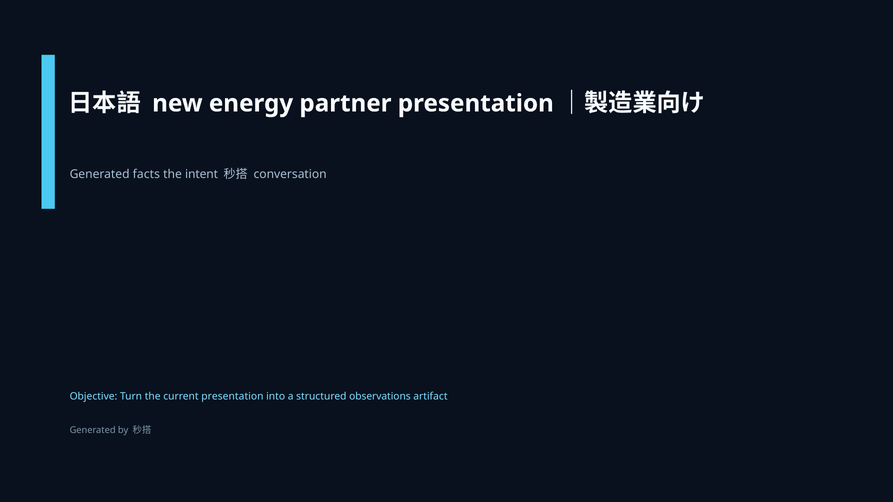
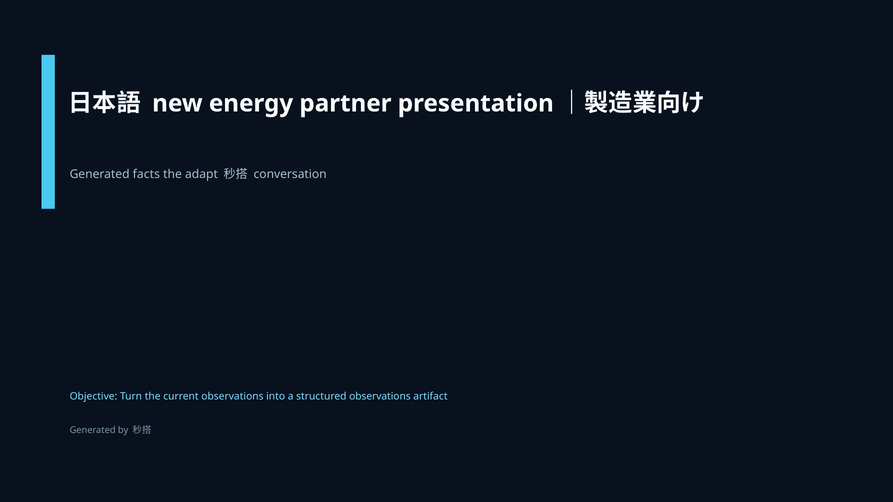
intent: intent -> adapt
current presentation: presentation -> observations
